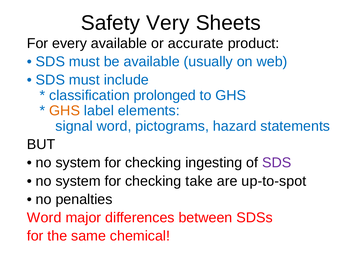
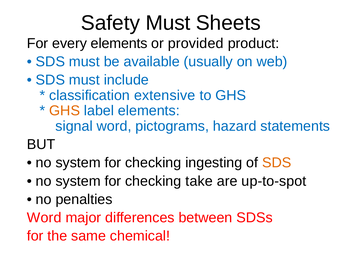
Safety Very: Very -> Must
every available: available -> elements
accurate: accurate -> provided
prolonged: prolonged -> extensive
SDS at (277, 162) colour: purple -> orange
